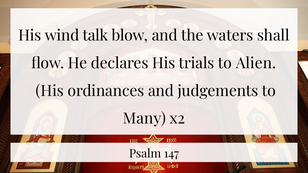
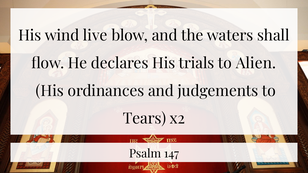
talk: talk -> live
Many: Many -> Tears
